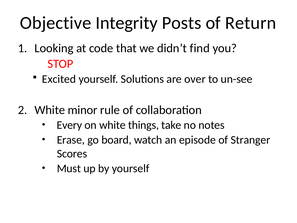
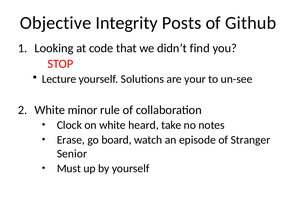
Return: Return -> Github
Excited: Excited -> Lecture
over: over -> your
Every: Every -> Clock
things: things -> heard
Scores: Scores -> Senior
